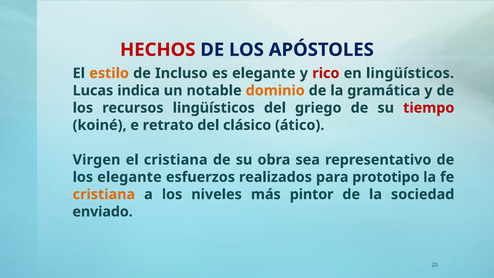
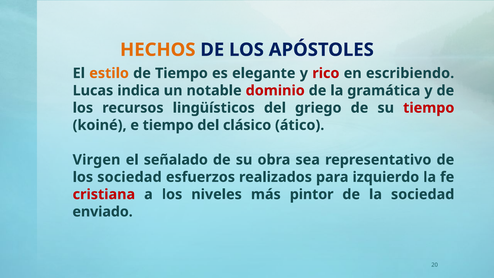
HECHOS colour: red -> orange
de Incluso: Incluso -> Tiempo
en lingüísticos: lingüísticos -> escribiendo
dominio colour: orange -> red
e retrato: retrato -> tiempo
el cristiana: cristiana -> señalado
los elegante: elegante -> sociedad
prototipo: prototipo -> izquierdo
cristiana at (104, 194) colour: orange -> red
